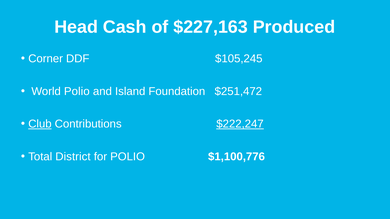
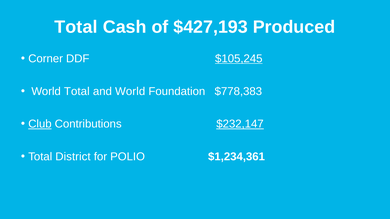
Head at (76, 27): Head -> Total
$227,163: $227,163 -> $427,193
$105,245 underline: none -> present
World Polio: Polio -> Total
and Island: Island -> World
$251,472: $251,472 -> $778,383
$222,247: $222,247 -> $232,147
$1,100,776: $1,100,776 -> $1,234,361
